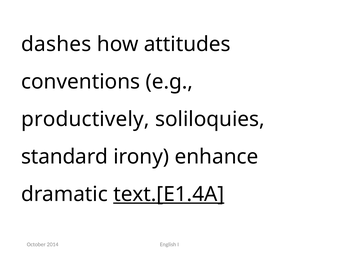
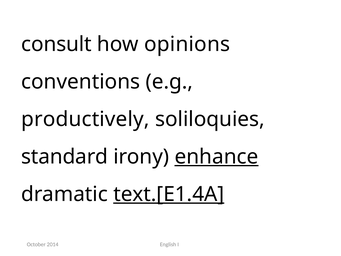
dashes: dashes -> consult
attitudes: attitudes -> opinions
enhance underline: none -> present
